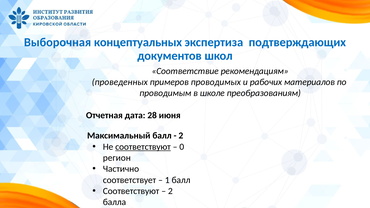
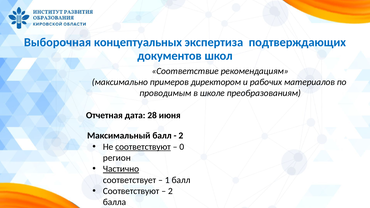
проведенных: проведенных -> максимально
проводимых: проводимых -> директором
Частично underline: none -> present
